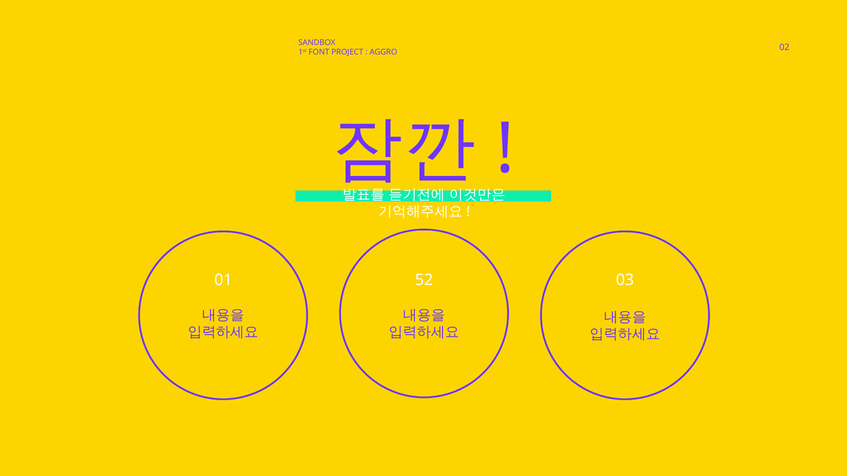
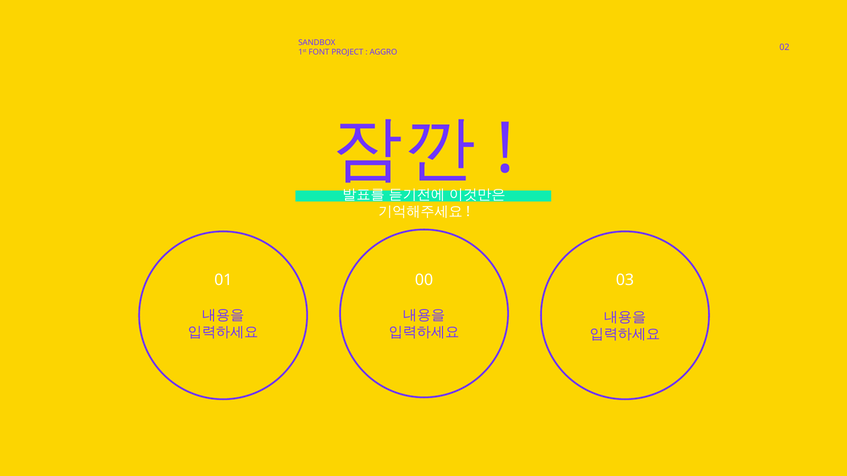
52: 52 -> 00
